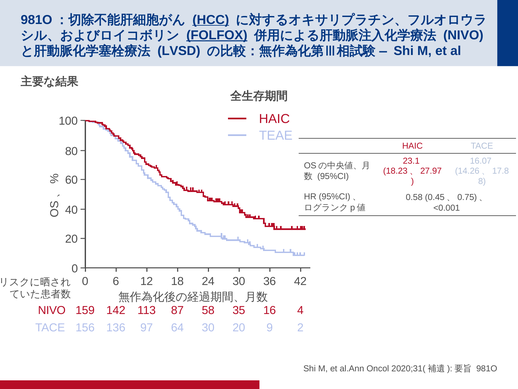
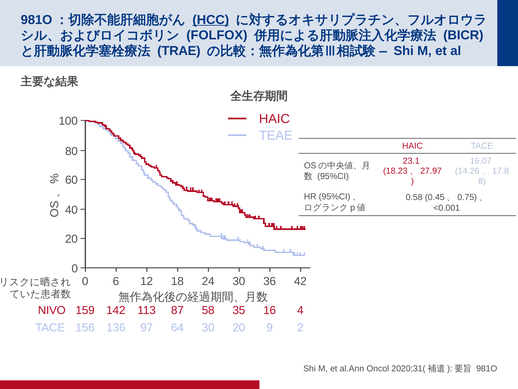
FOLFOX underline: present -> none
NIVO at (463, 35): NIVO -> BICR
LVSD: LVSD -> TRAE
